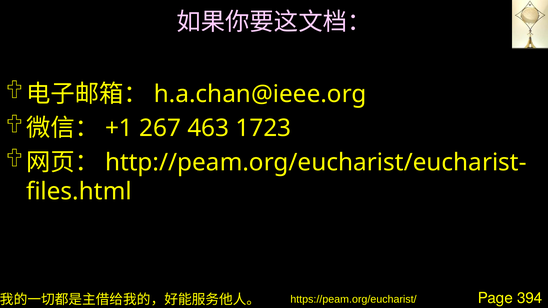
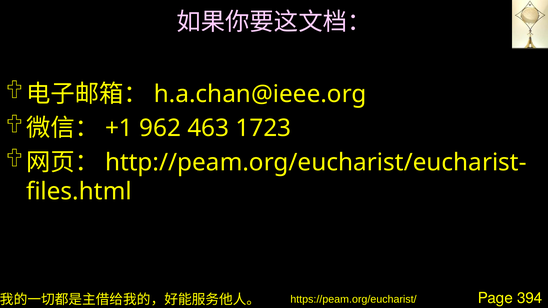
267: 267 -> 962
